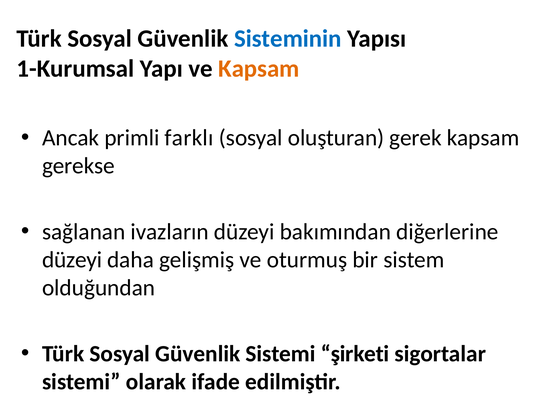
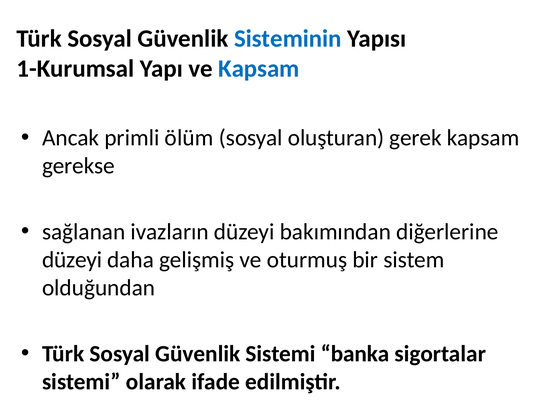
Kapsam at (259, 68) colour: orange -> blue
farklı: farklı -> ölüm
şirketi: şirketi -> banka
